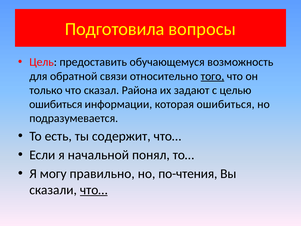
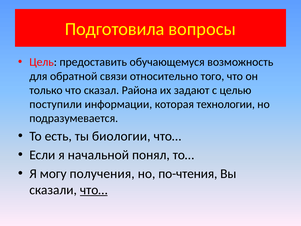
того underline: present -> none
ошибиться at (56, 104): ошибиться -> поступили
которая ошибиться: ошибиться -> технологии
содержит: содержит -> биологии
правильно: правильно -> получения
